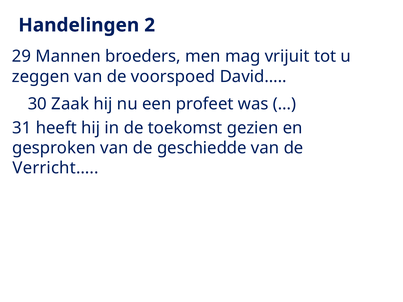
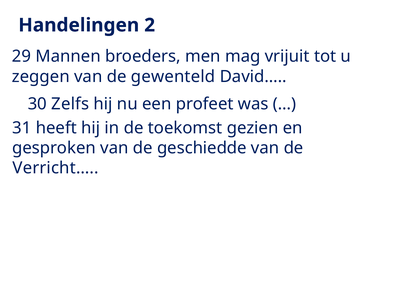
voorspoed: voorspoed -> gewenteld
Zaak: Zaak -> Zelfs
